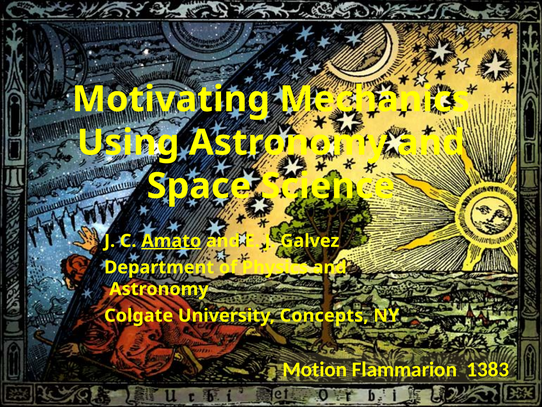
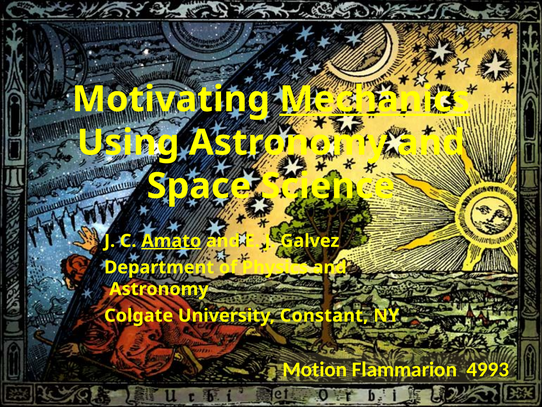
Mechanics underline: none -> present
Concepts: Concepts -> Constant
1383: 1383 -> 4993
